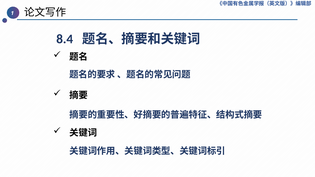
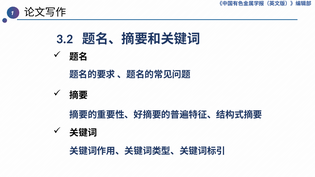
8.4: 8.4 -> 3.2
